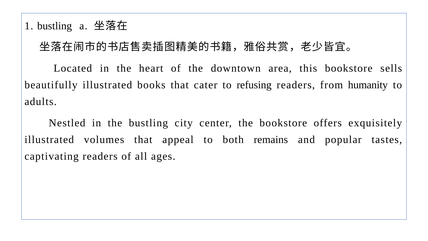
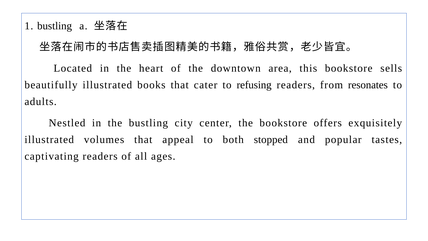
humanity: humanity -> resonates
remains: remains -> stopped
